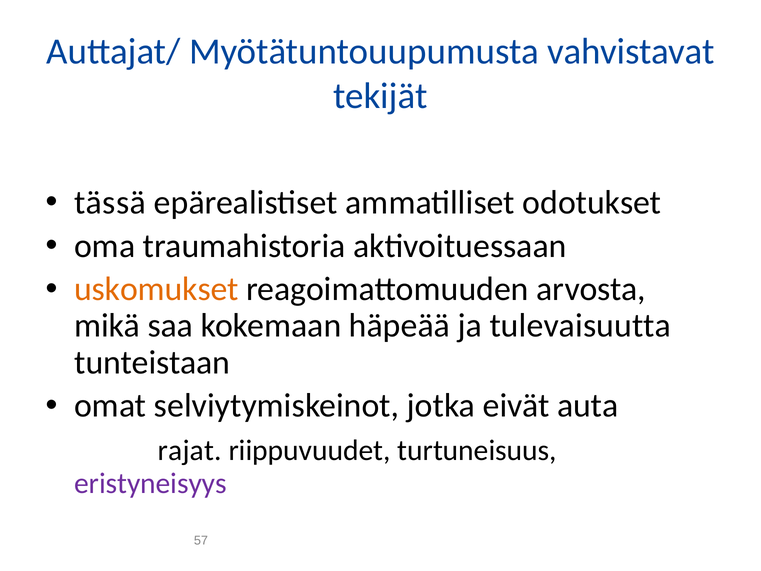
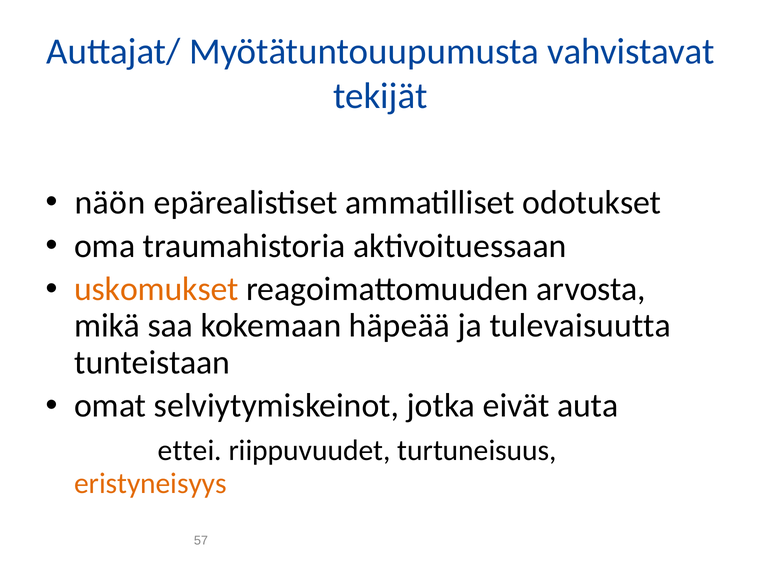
tässä: tässä -> näön
rajat: rajat -> ettei
eristyneisyys colour: purple -> orange
